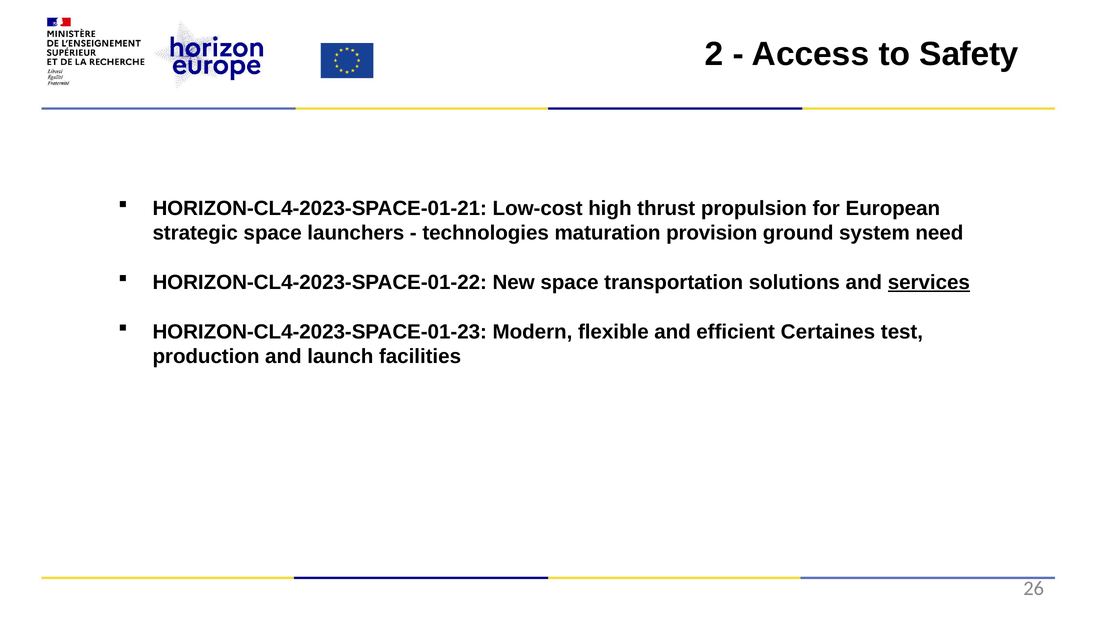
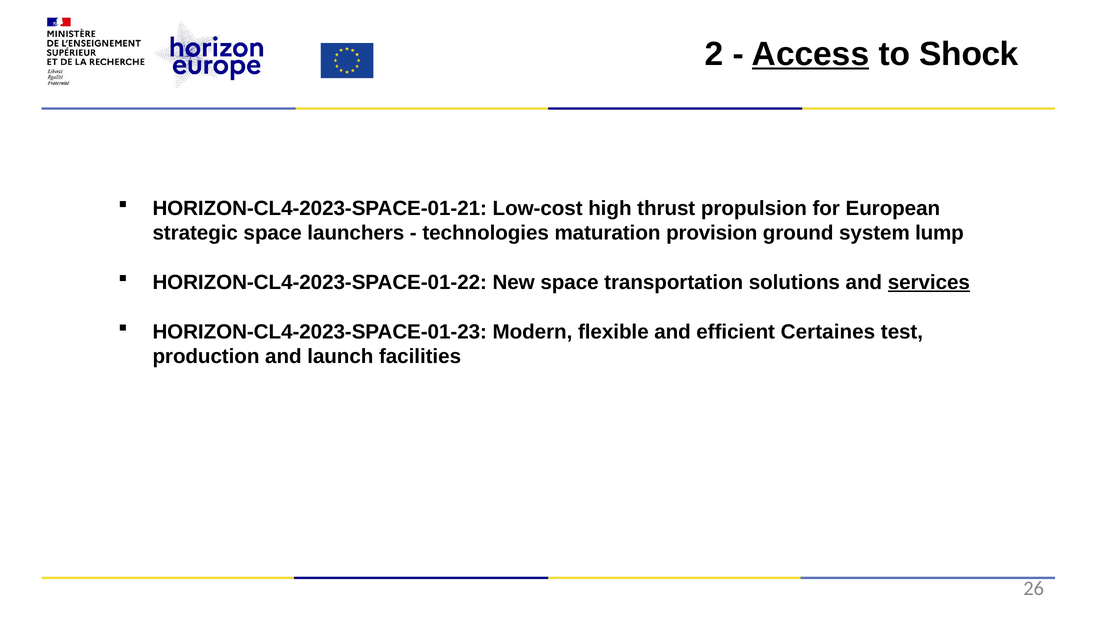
Access underline: none -> present
Safety: Safety -> Shock
need: need -> lump
